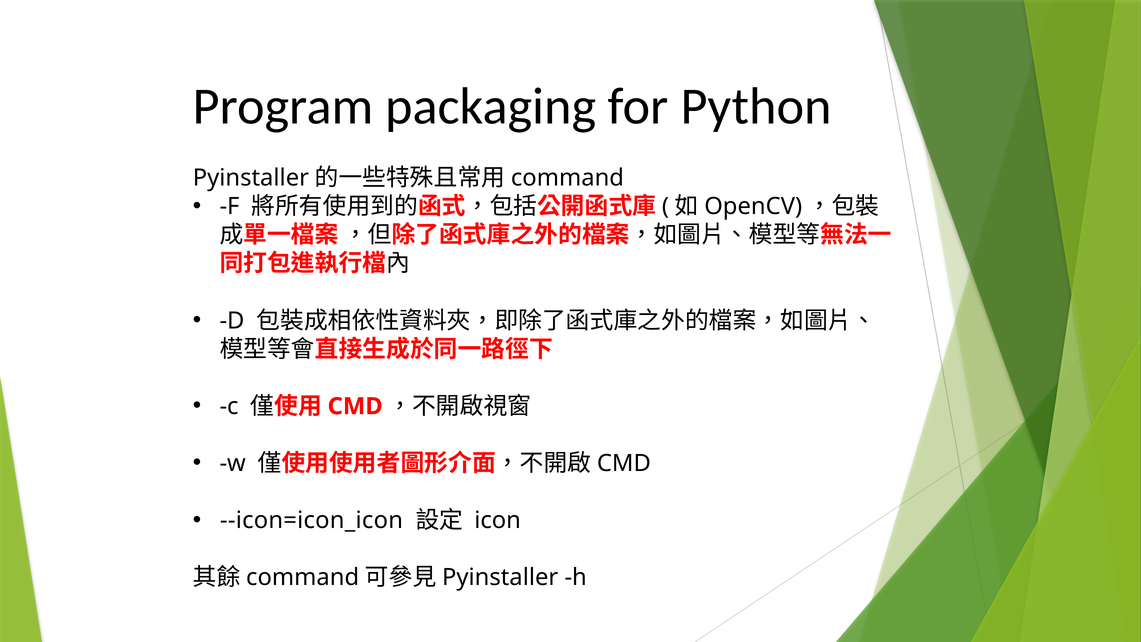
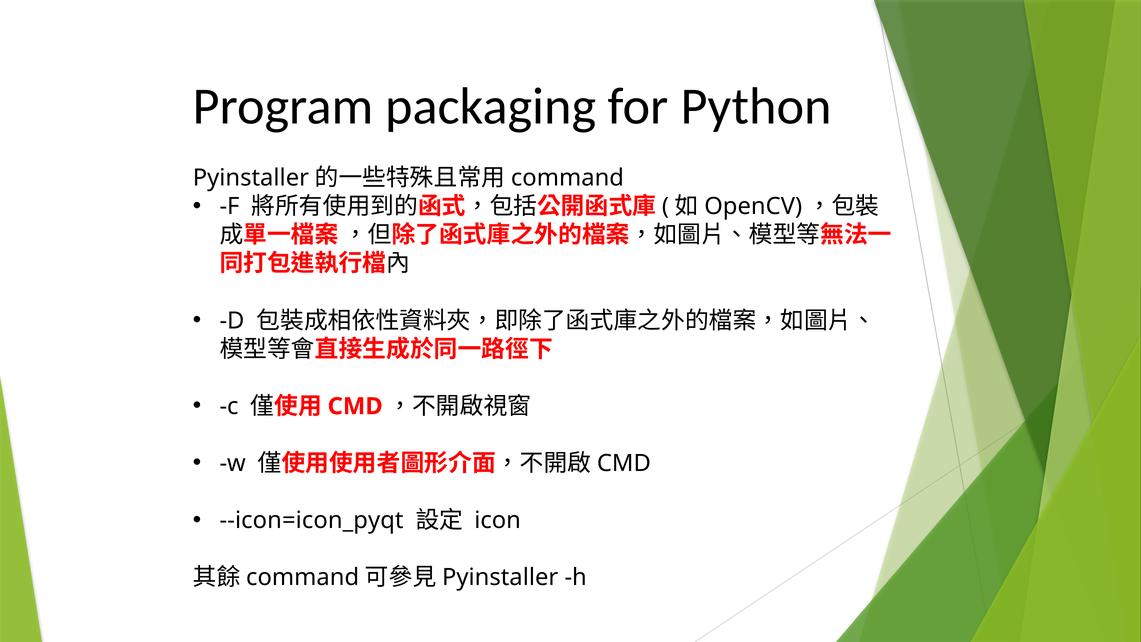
--icon=icon_icon: --icon=icon_icon -> --icon=icon_pyqt
